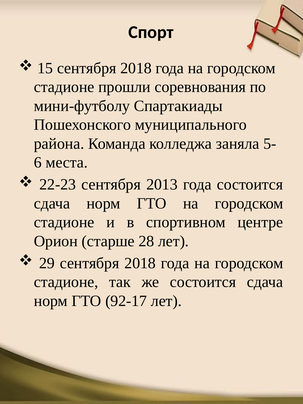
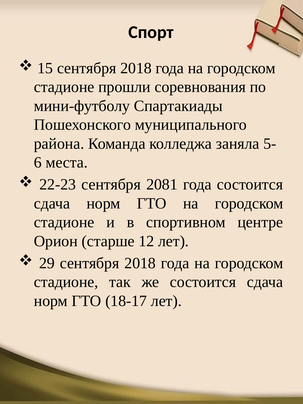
2013: 2013 -> 2081
28: 28 -> 12
92-17: 92-17 -> 18-17
